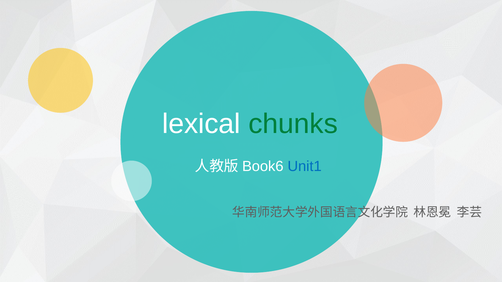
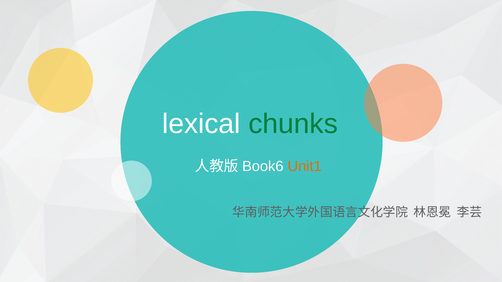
Unit1 colour: blue -> orange
